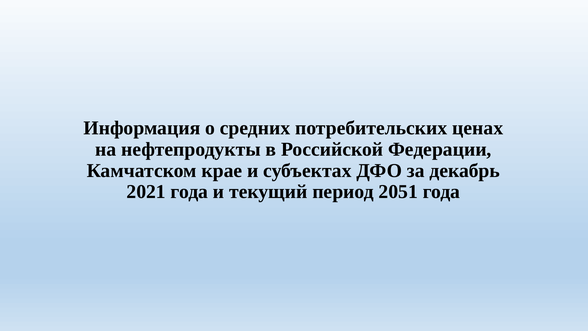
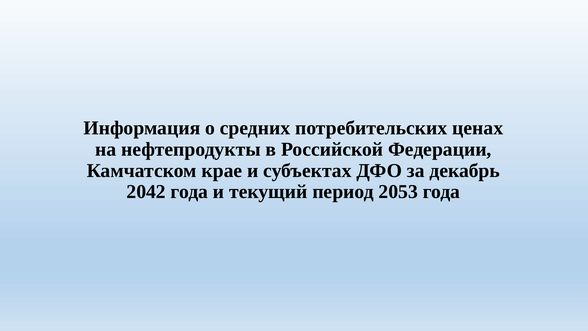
2021: 2021 -> 2042
2051: 2051 -> 2053
